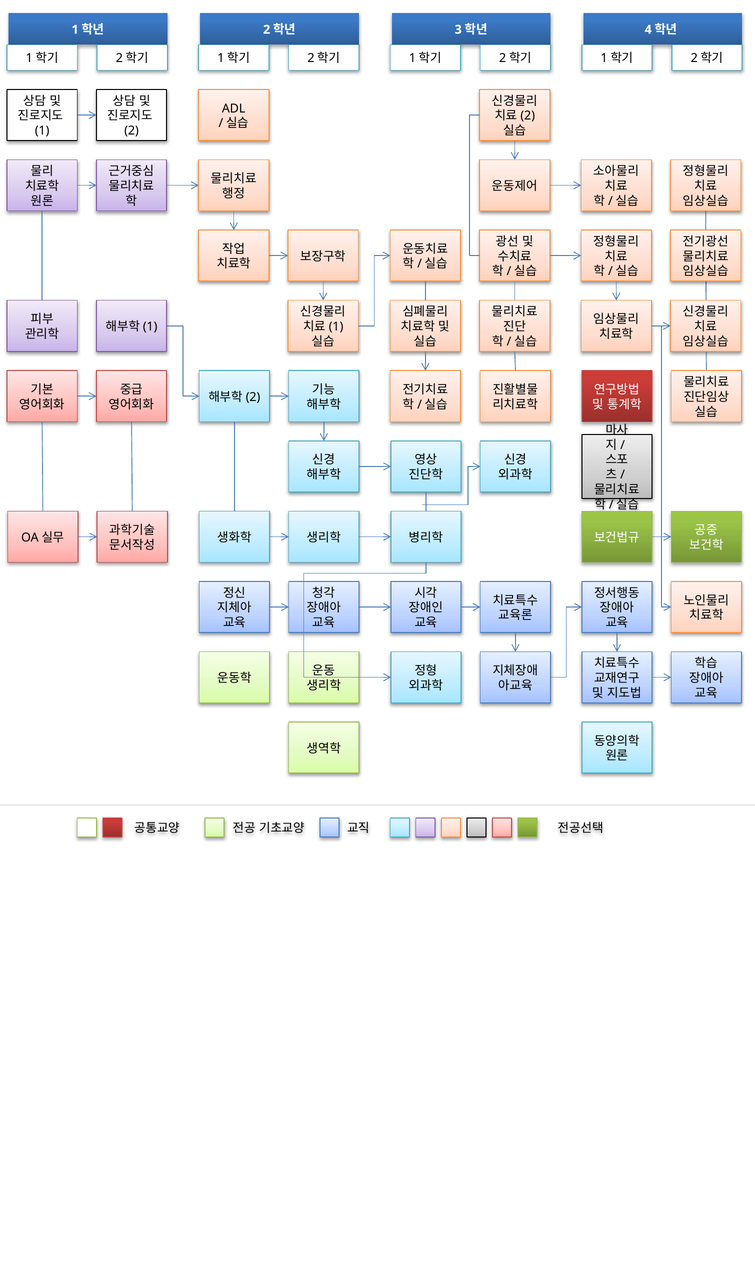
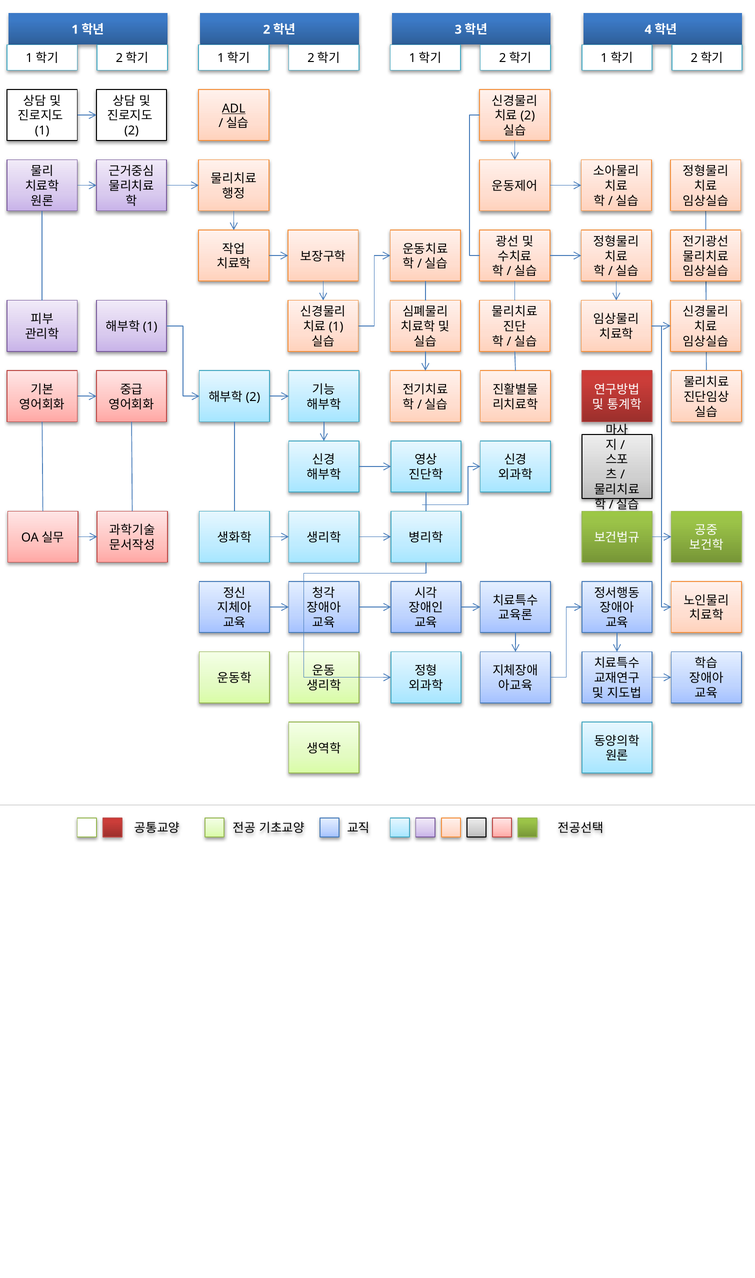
ADL underline: none -> present
